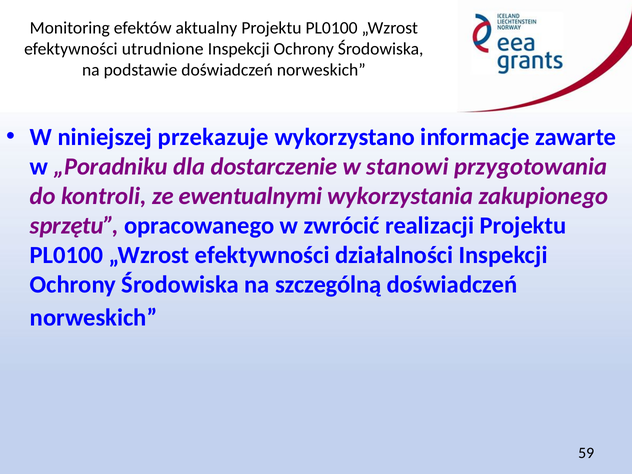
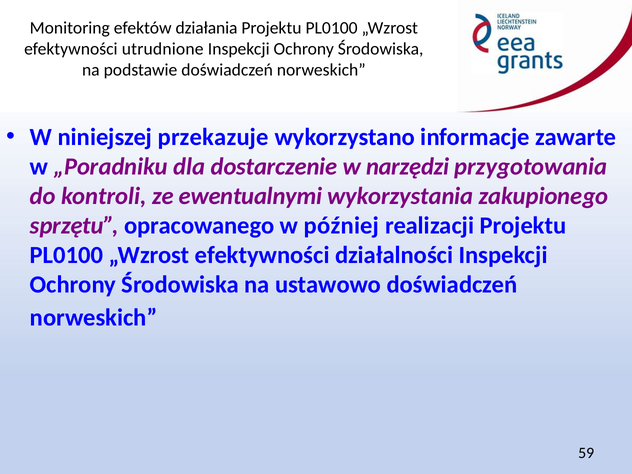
aktualny: aktualny -> działania
stanowi: stanowi -> narzędzi
zwrócić: zwrócić -> później
szczególną: szczególną -> ustawowo
